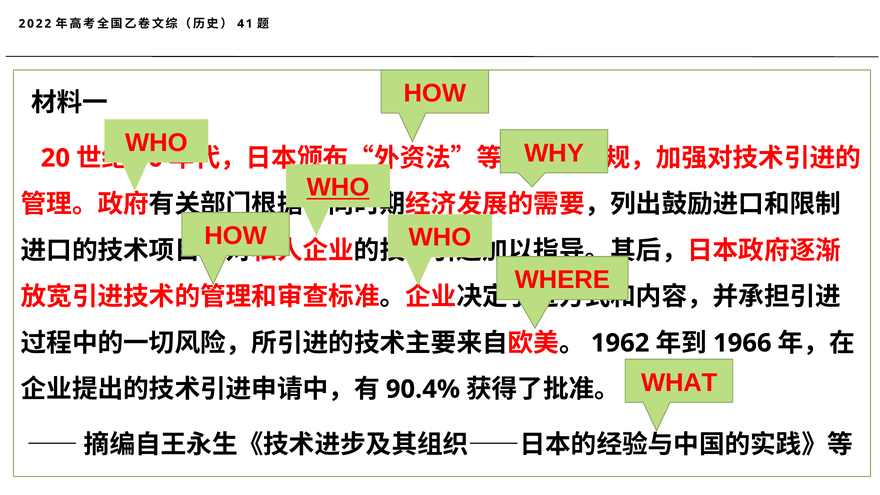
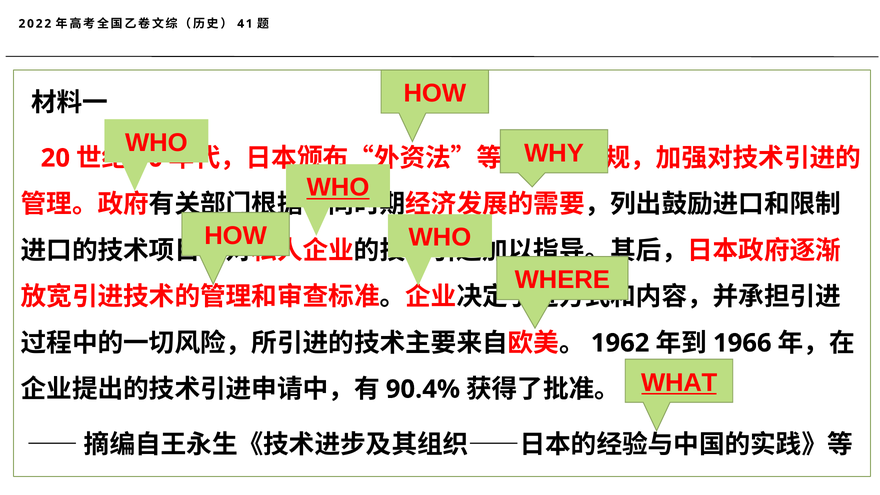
WHAT underline: none -> present
